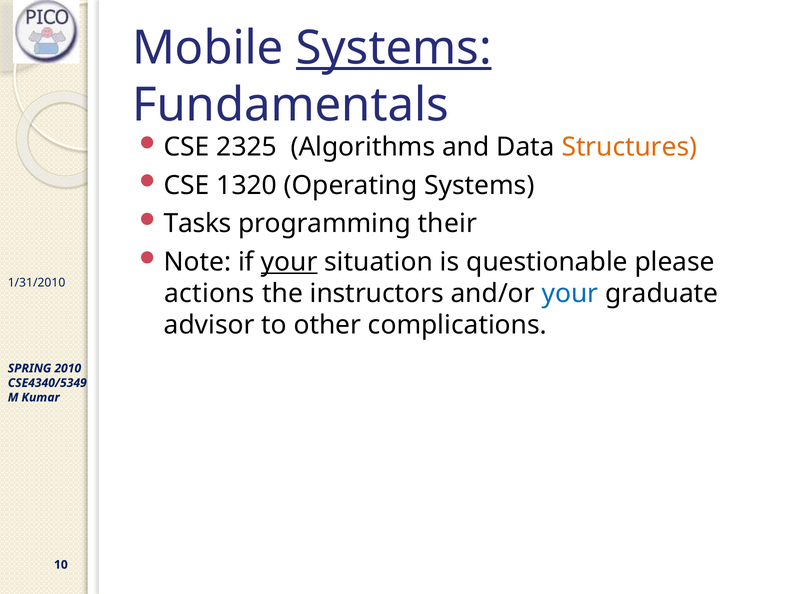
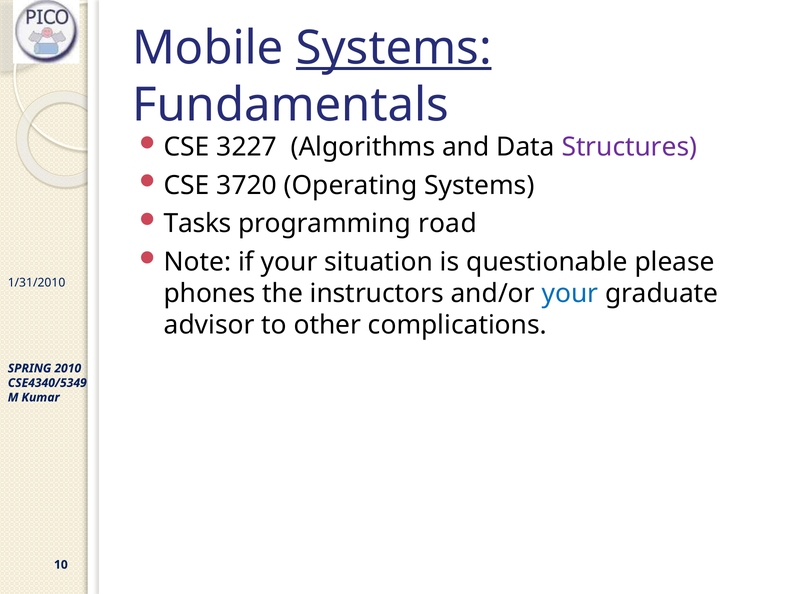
2325: 2325 -> 3227
Structures colour: orange -> purple
1320: 1320 -> 3720
their: their -> road
your at (289, 262) underline: present -> none
actions: actions -> phones
